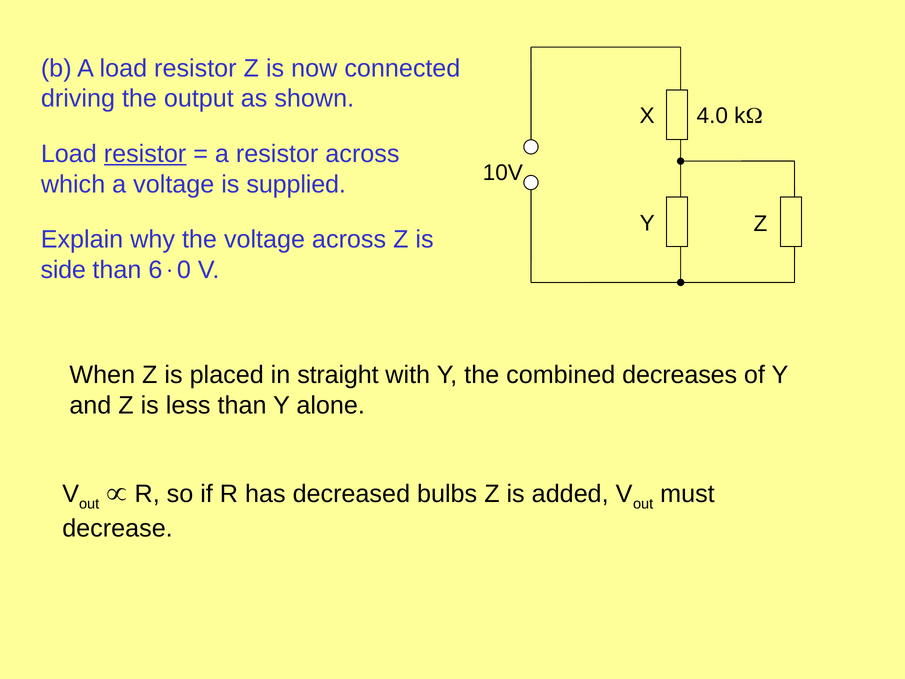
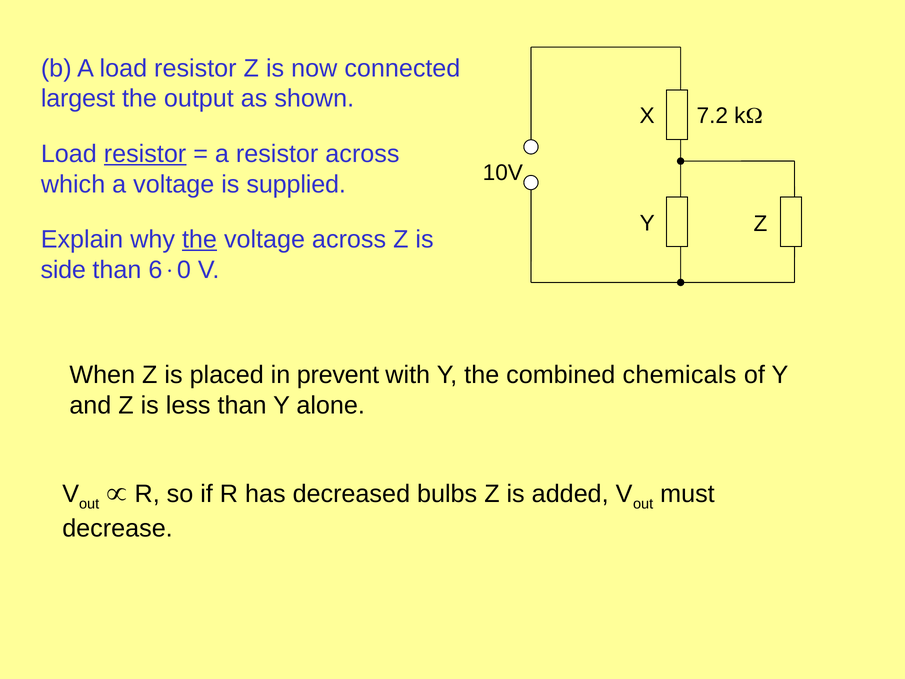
driving: driving -> largest
4.0: 4.0 -> 7.2
the at (199, 240) underline: none -> present
straight: straight -> prevent
decreases: decreases -> chemicals
